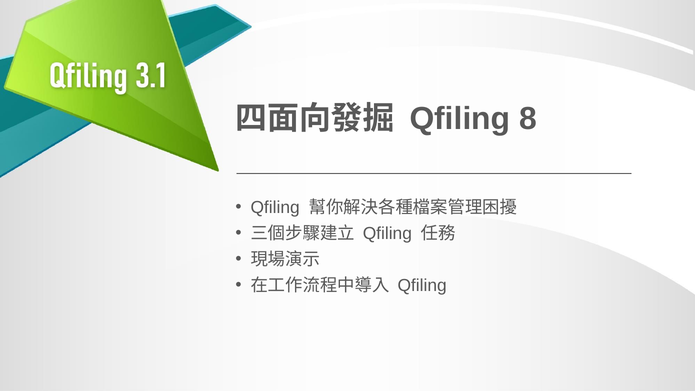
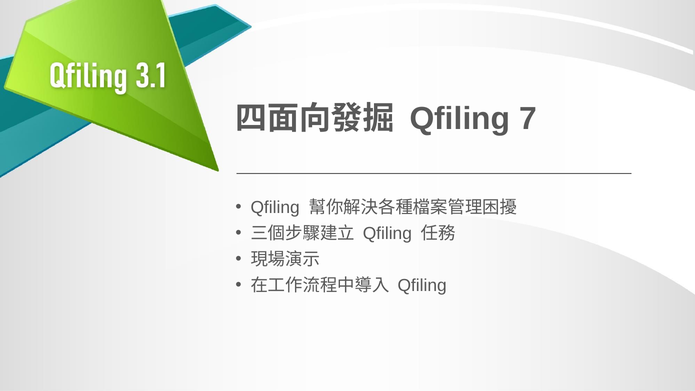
8: 8 -> 7
